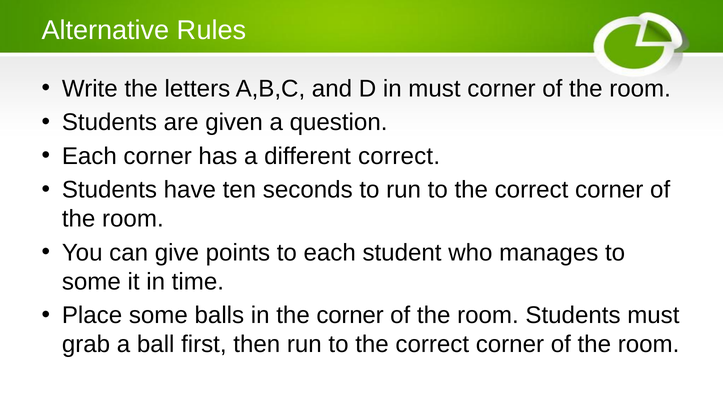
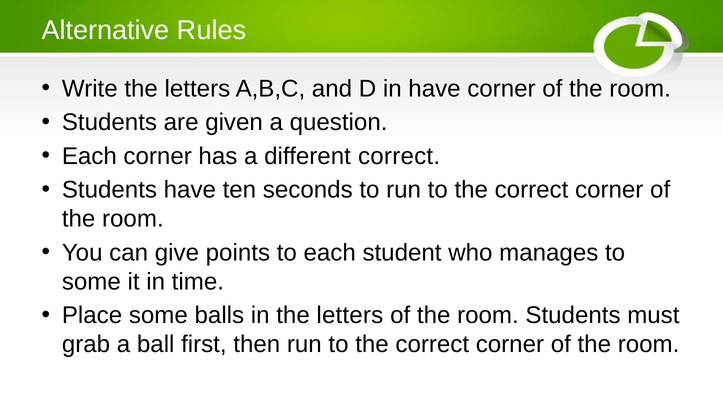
in must: must -> have
in the corner: corner -> letters
